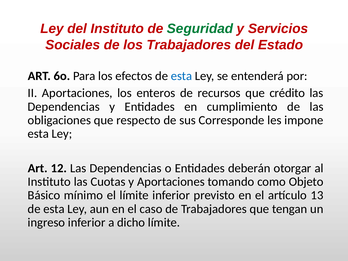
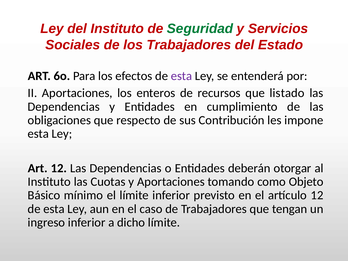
esta at (181, 76) colour: blue -> purple
crédito: crédito -> listado
Corresponde: Corresponde -> Contribución
artículo 13: 13 -> 12
